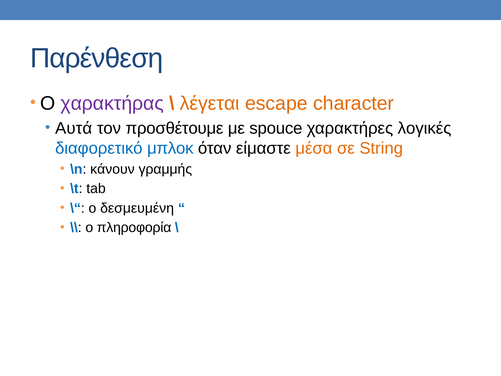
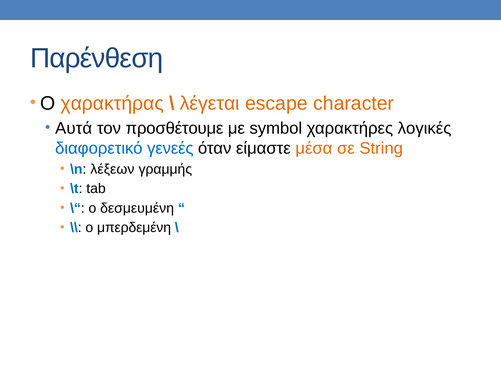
χαρακτήρας colour: purple -> orange
spouce: spouce -> symbol
μπλοκ: μπλοκ -> γενεές
κάνουν: κάνουν -> λέξεων
πληροφορία: πληροφορία -> μπερδεμένη
